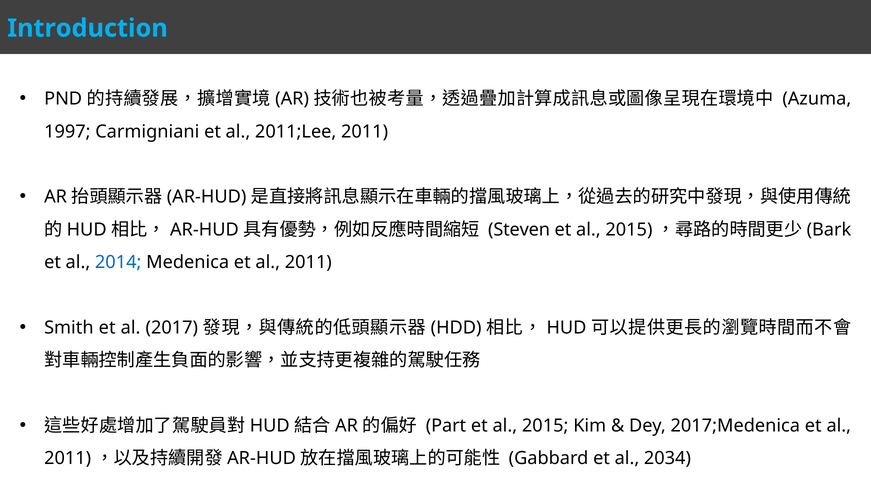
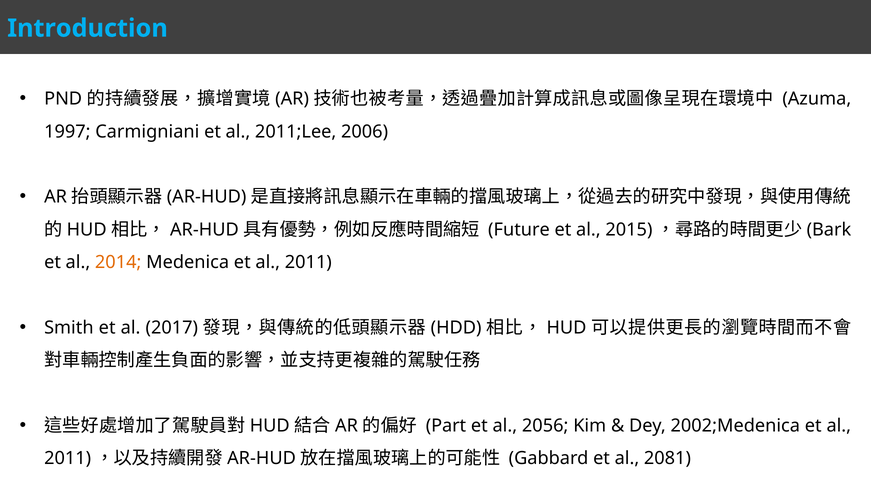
2011;Lee 2011: 2011 -> 2006
Steven: Steven -> Future
2014 colour: blue -> orange
2015 at (545, 426): 2015 -> 2056
2017;Medenica: 2017;Medenica -> 2002;Medenica
2034: 2034 -> 2081
